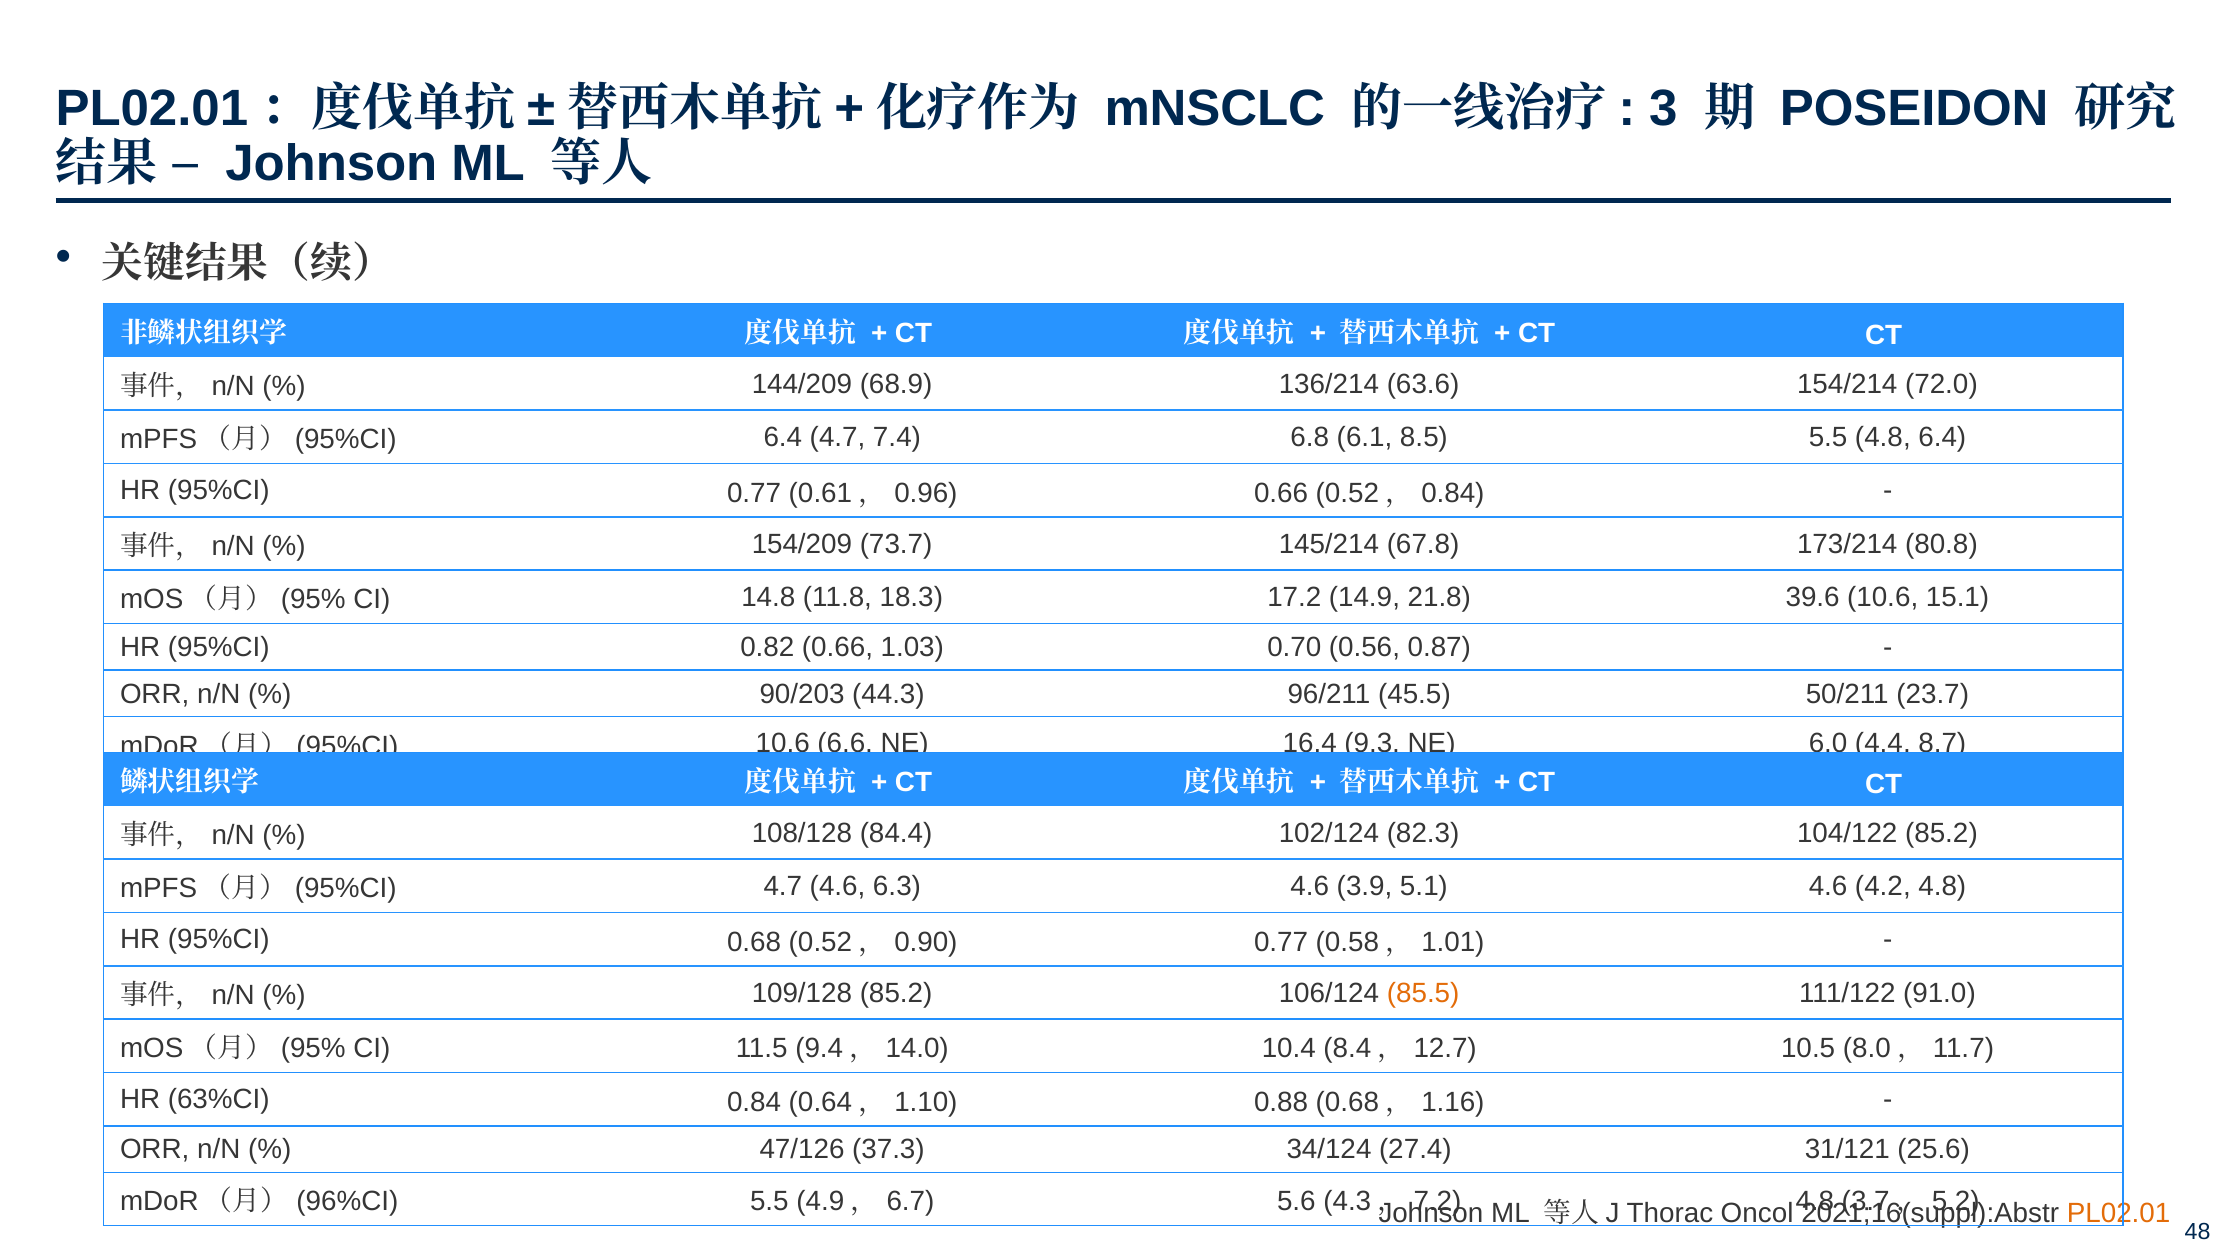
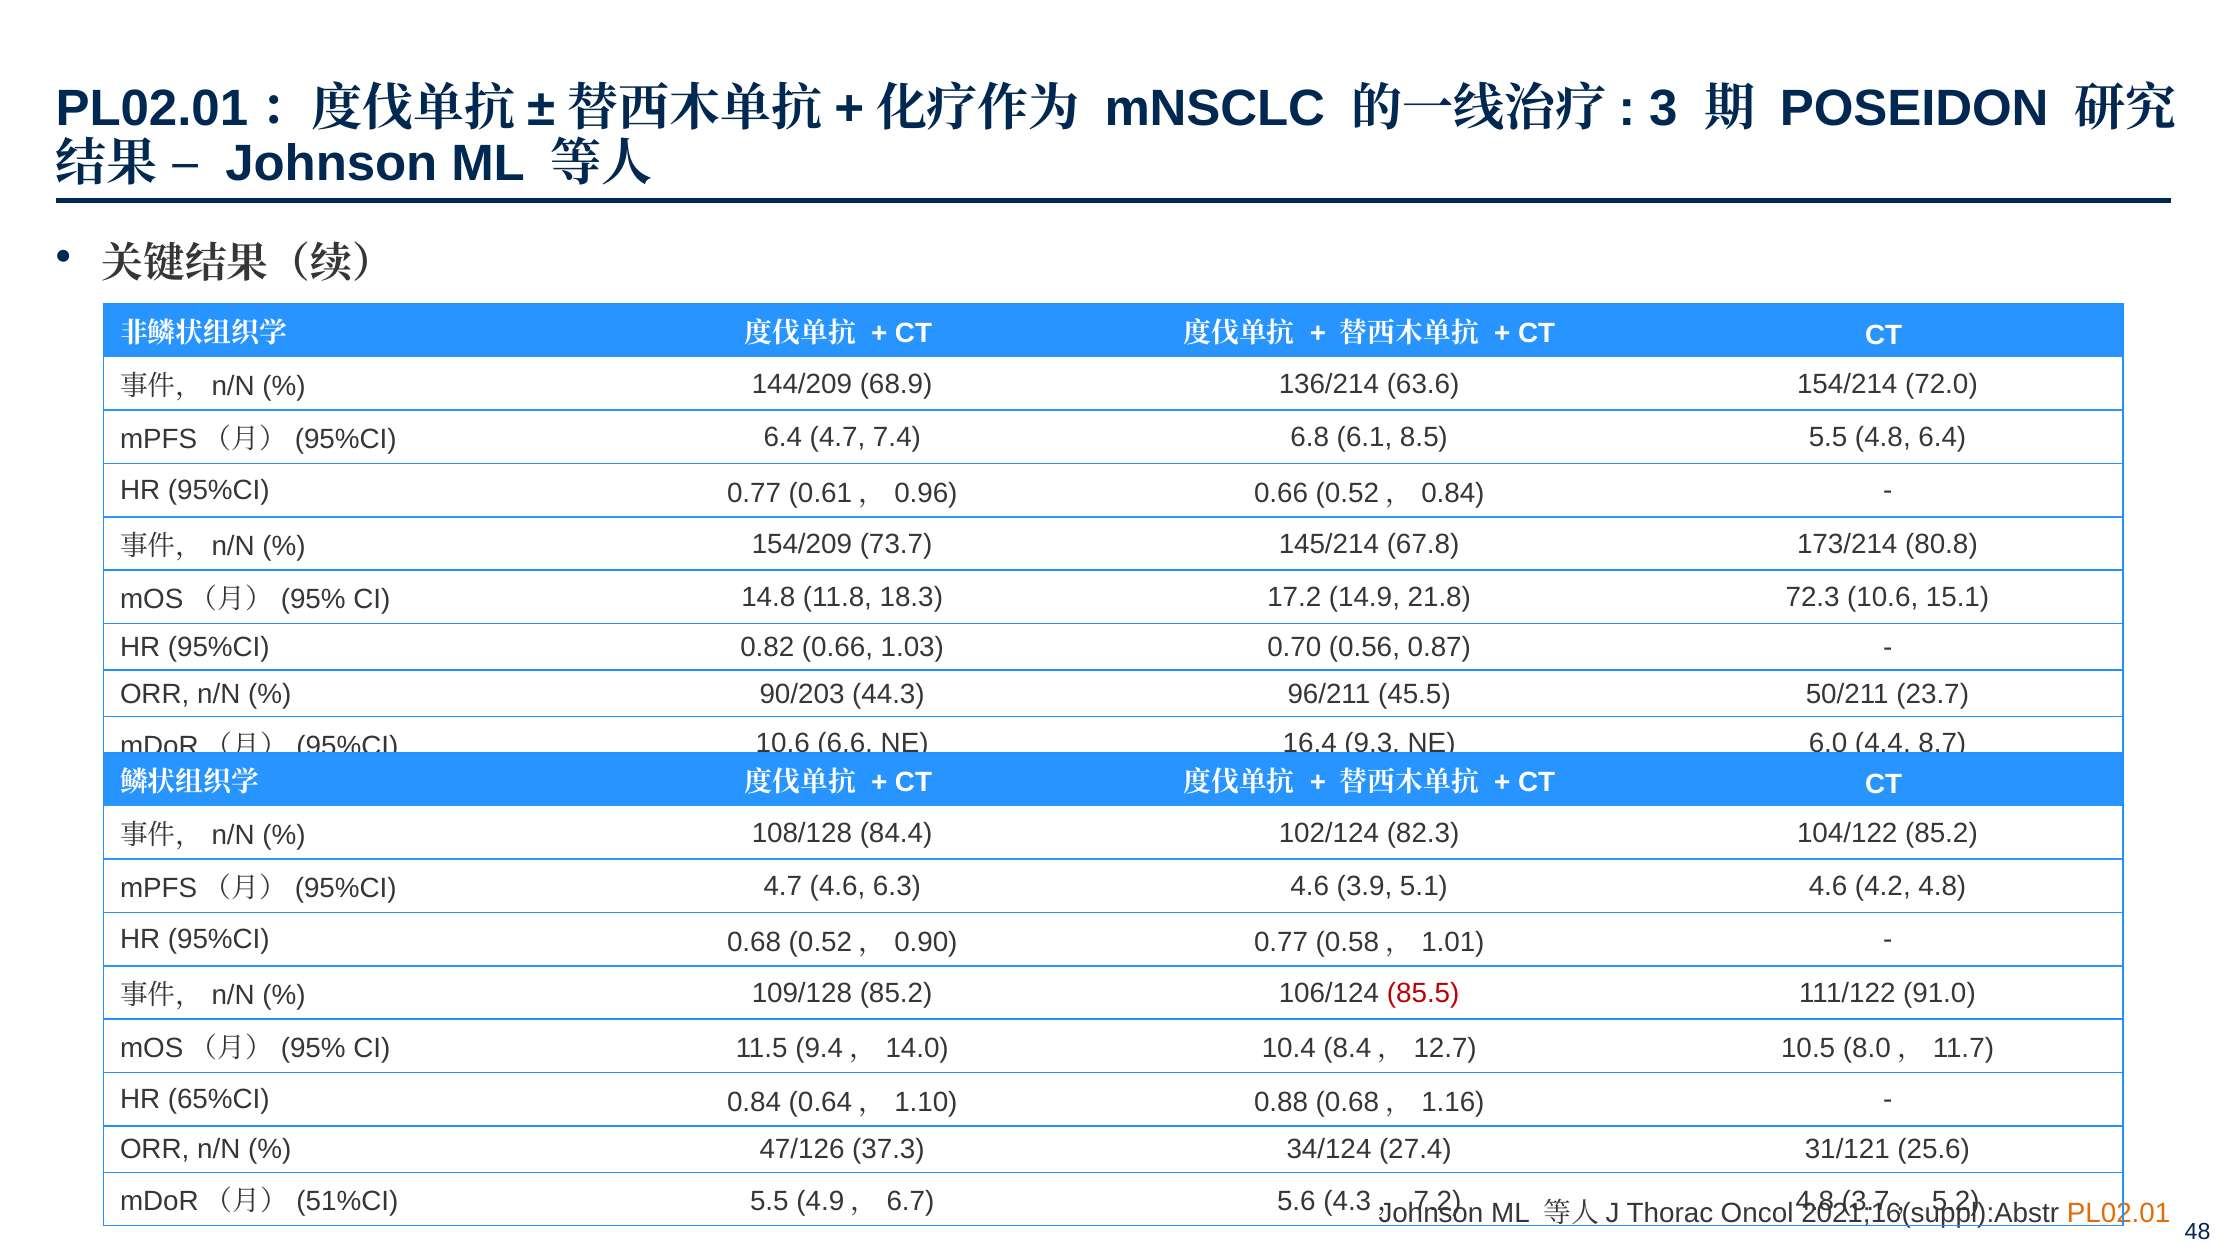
39.6: 39.6 -> 72.3
85.5 colour: orange -> red
63%CI: 63%CI -> 65%CI
96%CI: 96%CI -> 51%CI
